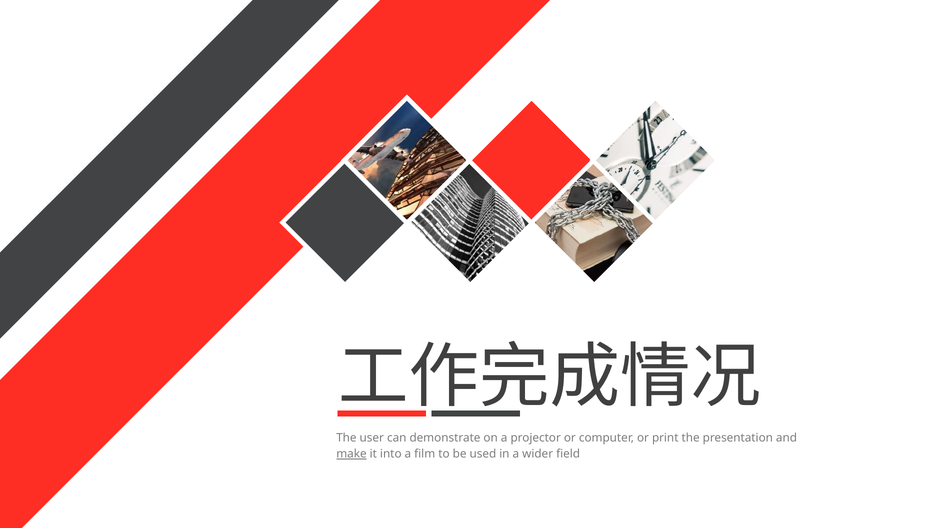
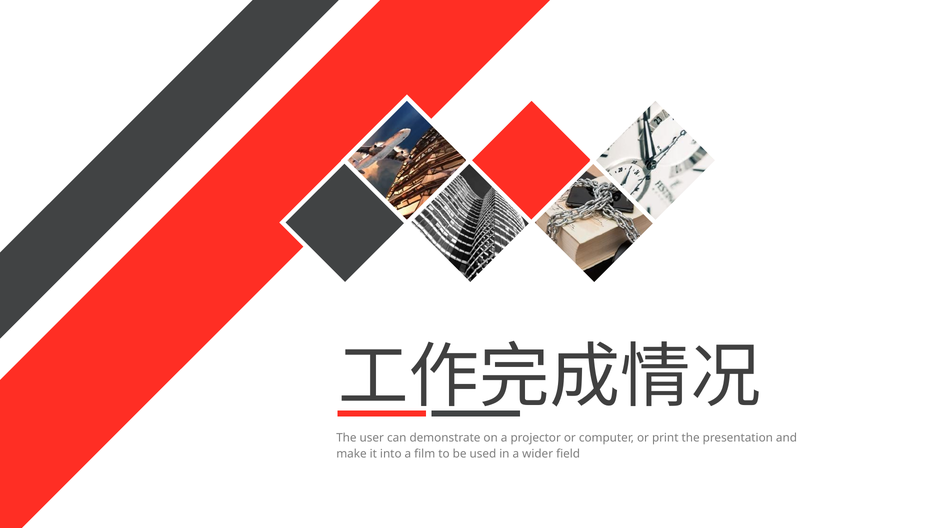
make underline: present -> none
